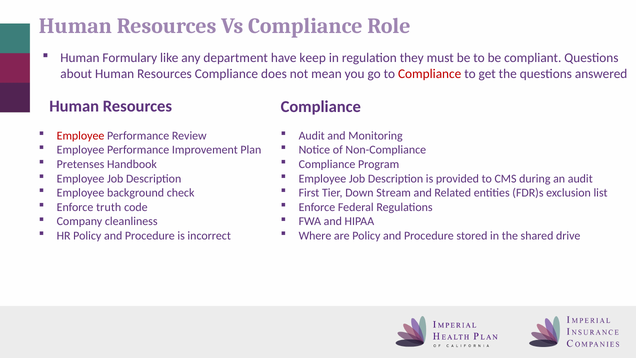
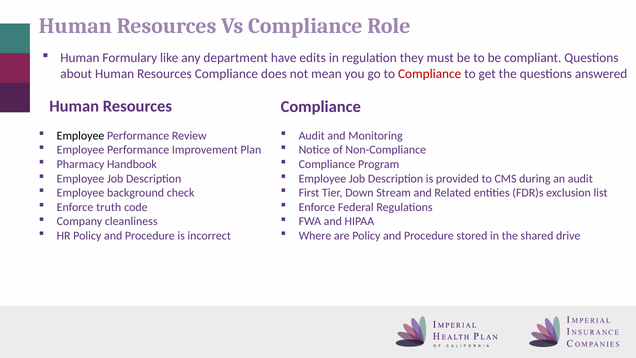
keep: keep -> edits
Employee at (81, 136) colour: red -> black
Pretenses: Pretenses -> Pharmacy
